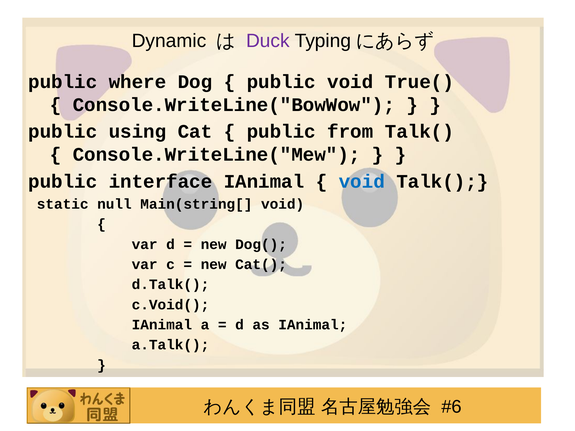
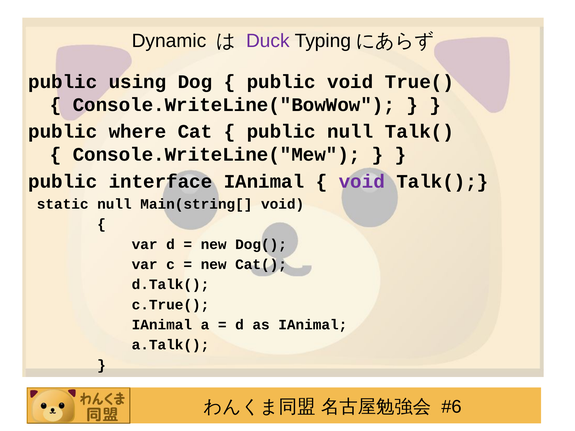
where: where -> using
using: using -> where
public from: from -> null
void at (362, 182) colour: blue -> purple
c.Void(: c.Void( -> c.True(
